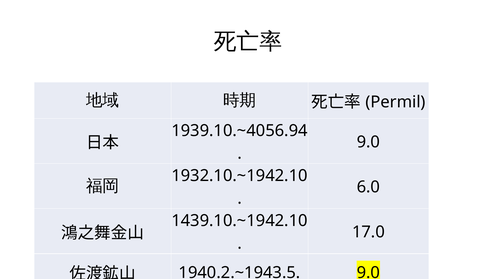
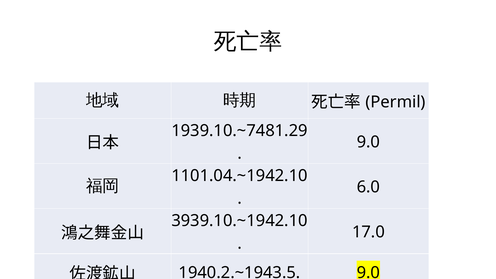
1939.10.~4056.94: 1939.10.~4056.94 -> 1939.10.~7481.29
1932.10.~1942.10: 1932.10.~1942.10 -> 1101.04.~1942.10
1439.10.~1942.10: 1439.10.~1942.10 -> 3939.10.~1942.10
